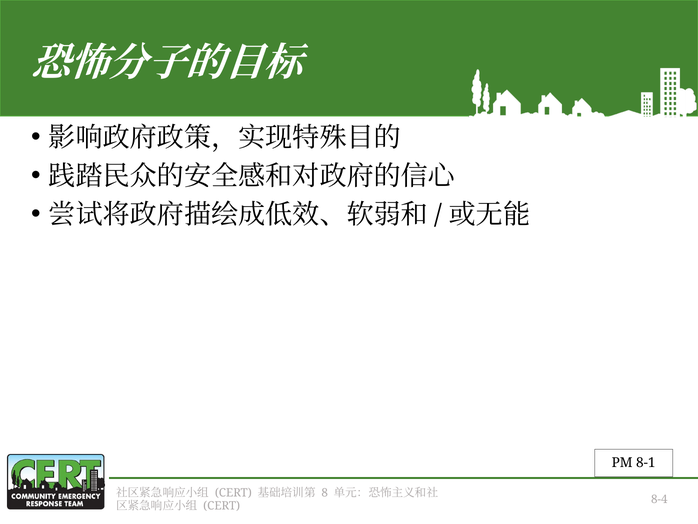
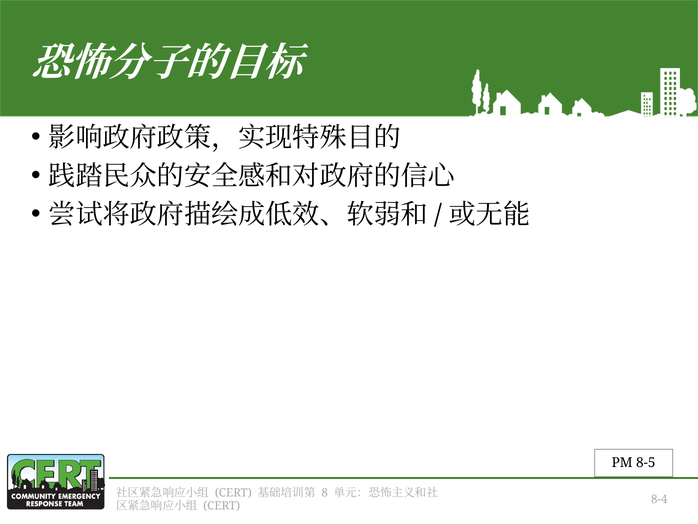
8-1: 8-1 -> 8-5
